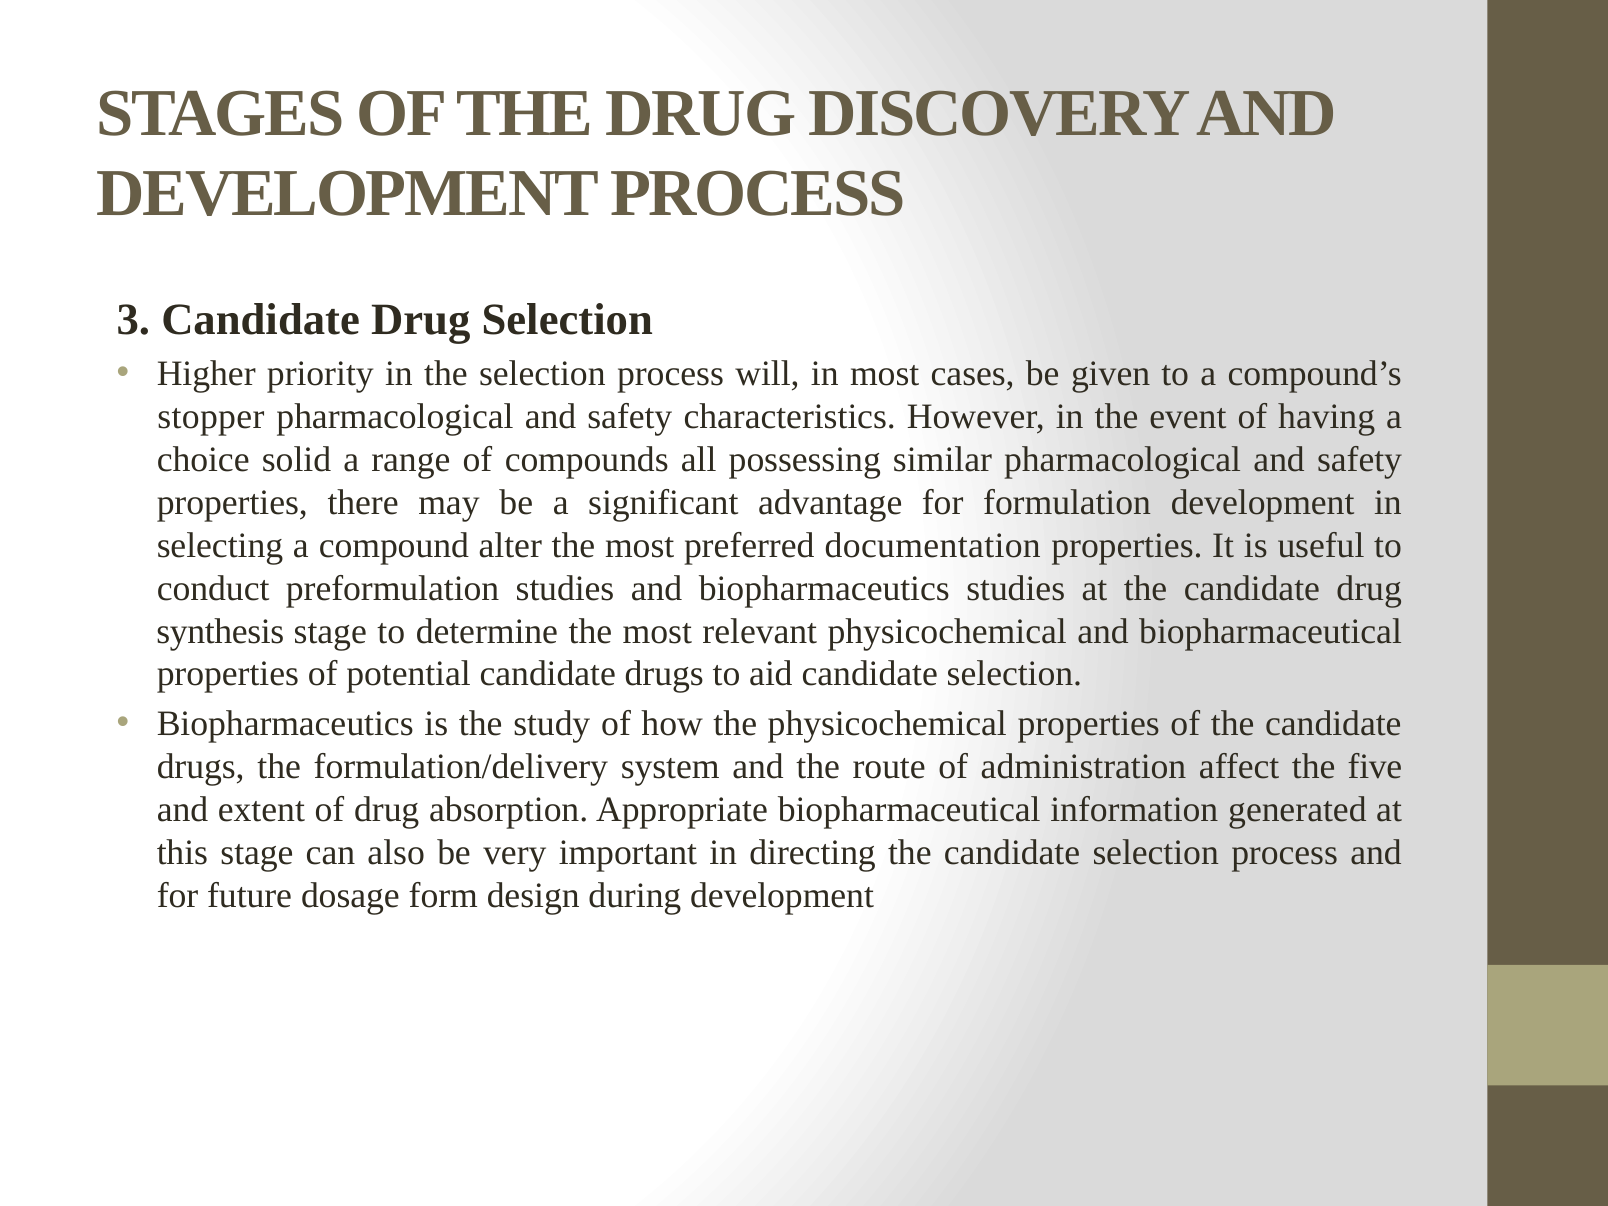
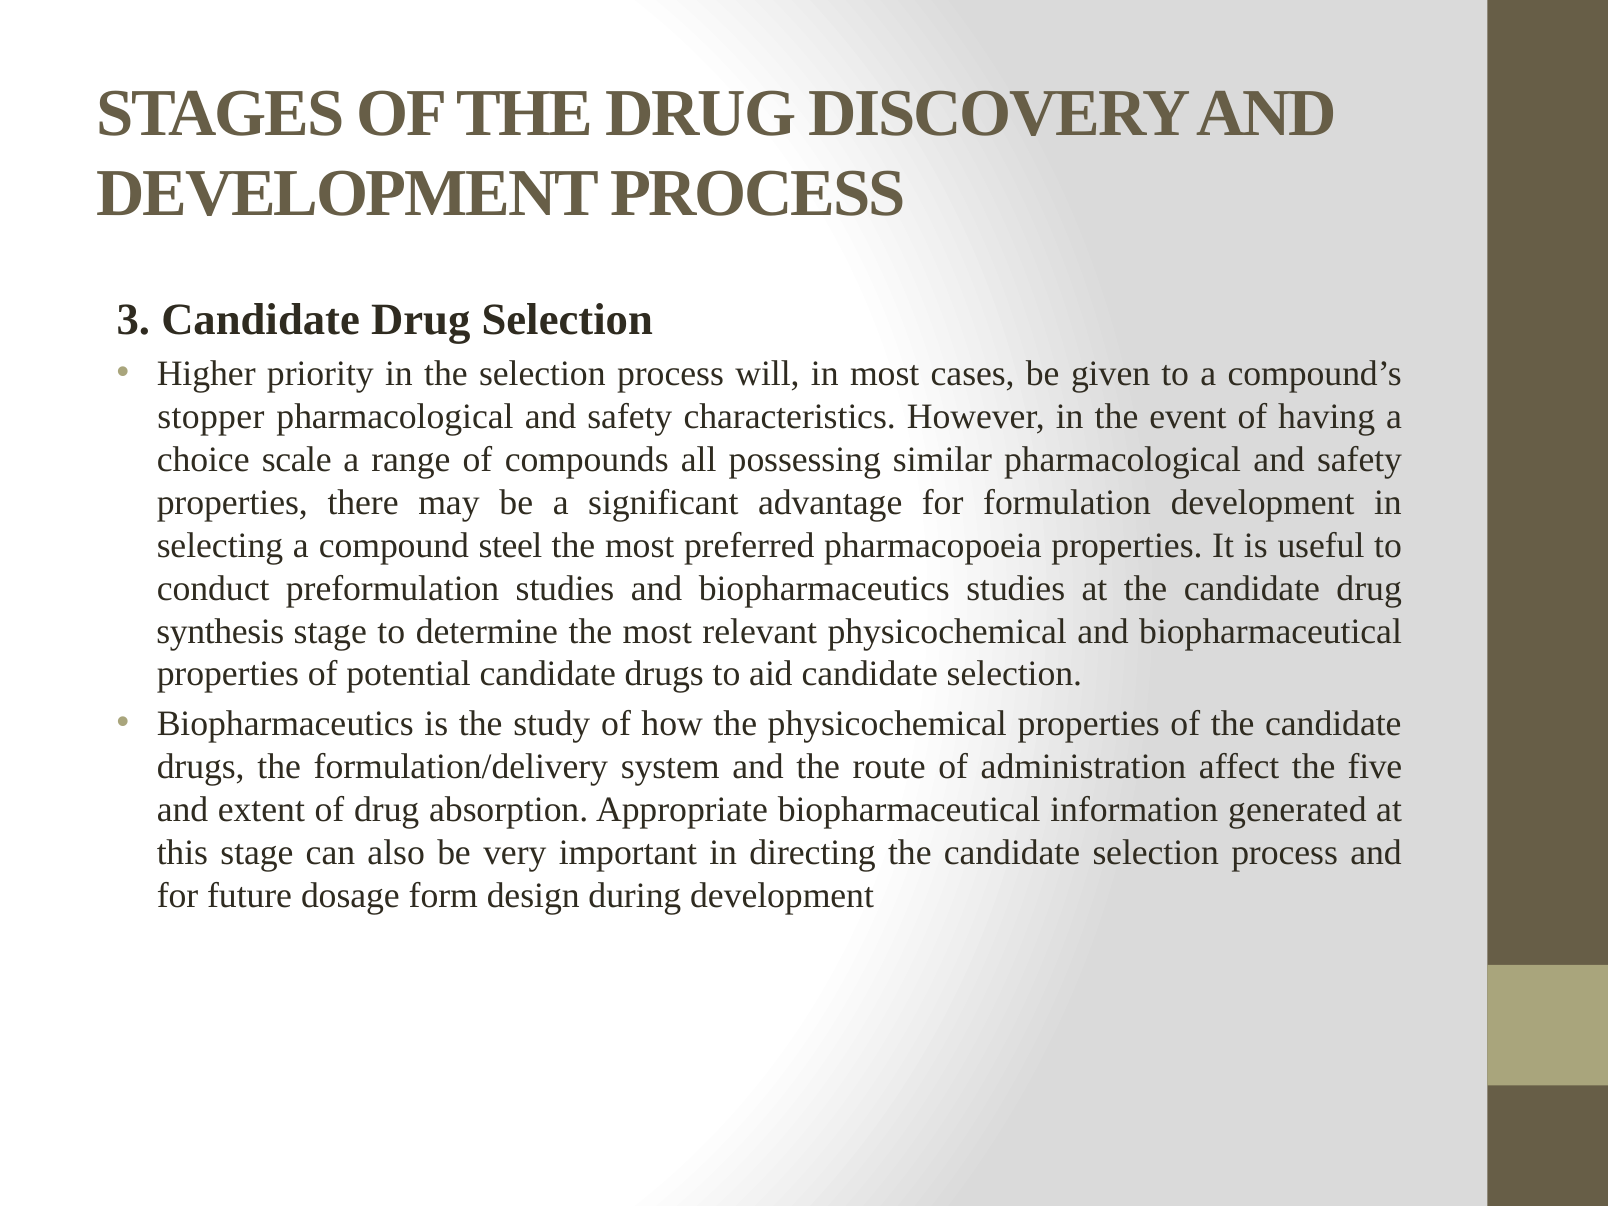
solid: solid -> scale
alter: alter -> steel
documentation: documentation -> pharmacopoeia
